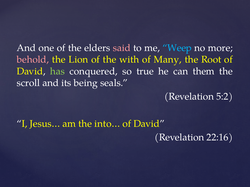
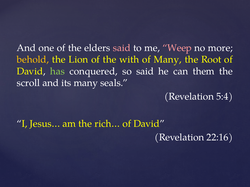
Weep colour: light blue -> pink
behold colour: pink -> yellow
so true: true -> said
its being: being -> many
5:2: 5:2 -> 5:4
into…: into… -> rich…
